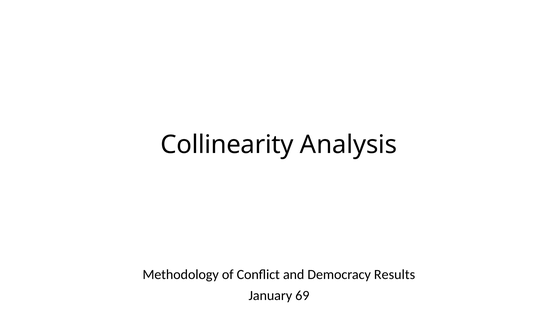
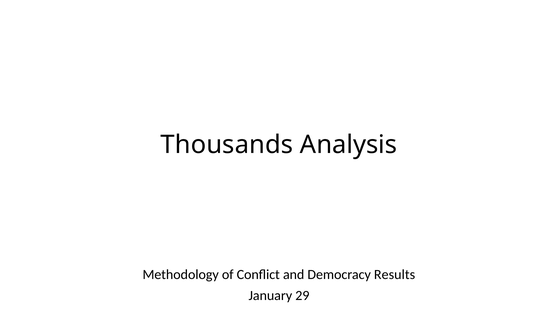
Collinearity: Collinearity -> Thousands
69: 69 -> 29
